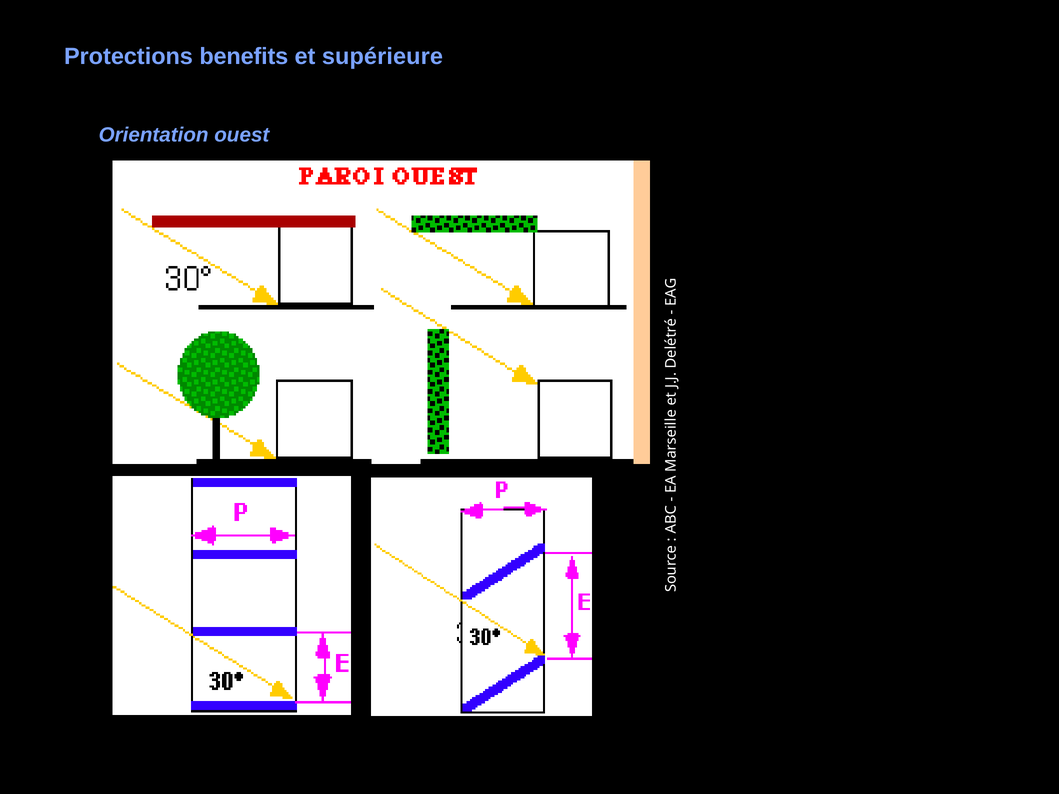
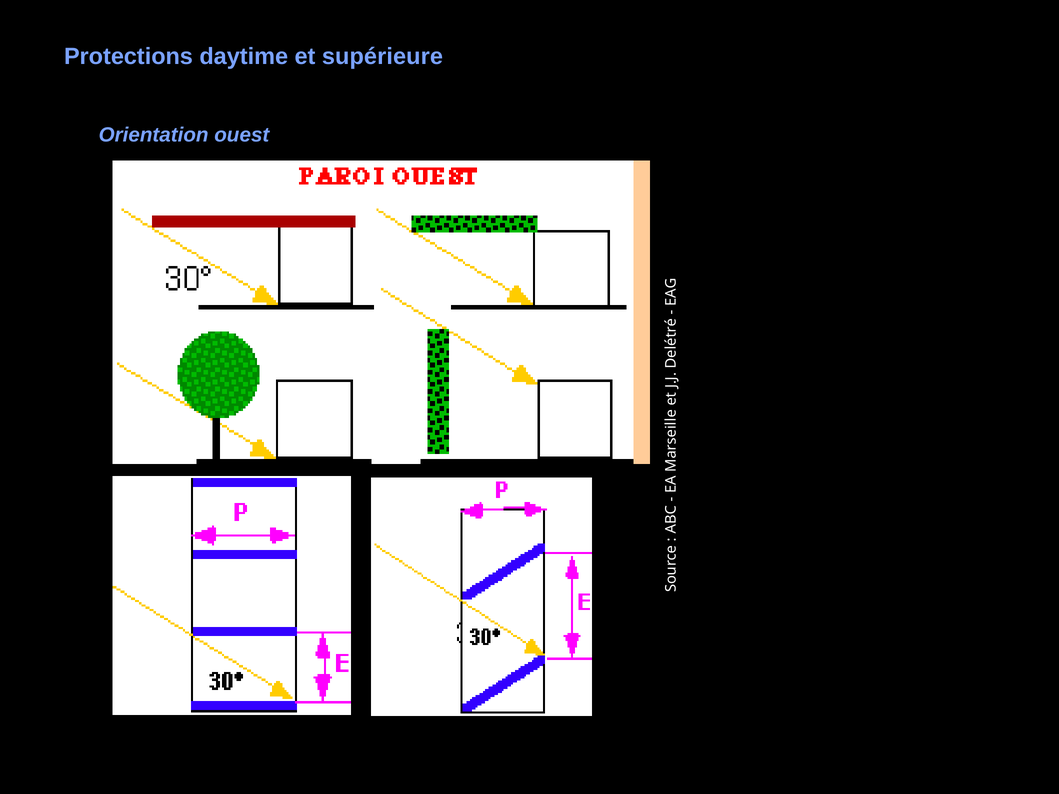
benefits: benefits -> daytime
